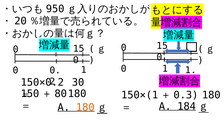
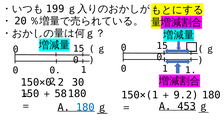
950: 950 -> 199
80: 80 -> 58
0.3: 0.3 -> 9.2
184: 184 -> 453
180 at (85, 107) colour: orange -> blue
